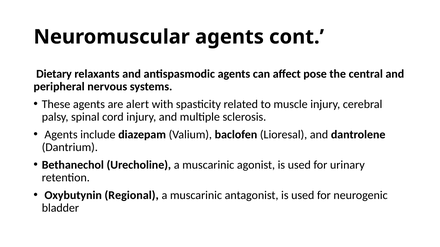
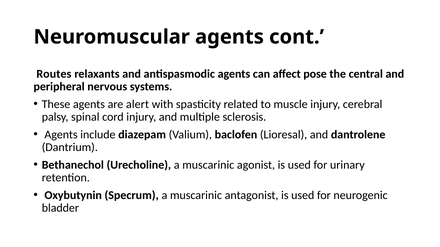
Dietary: Dietary -> Routes
Regional: Regional -> Specrum
